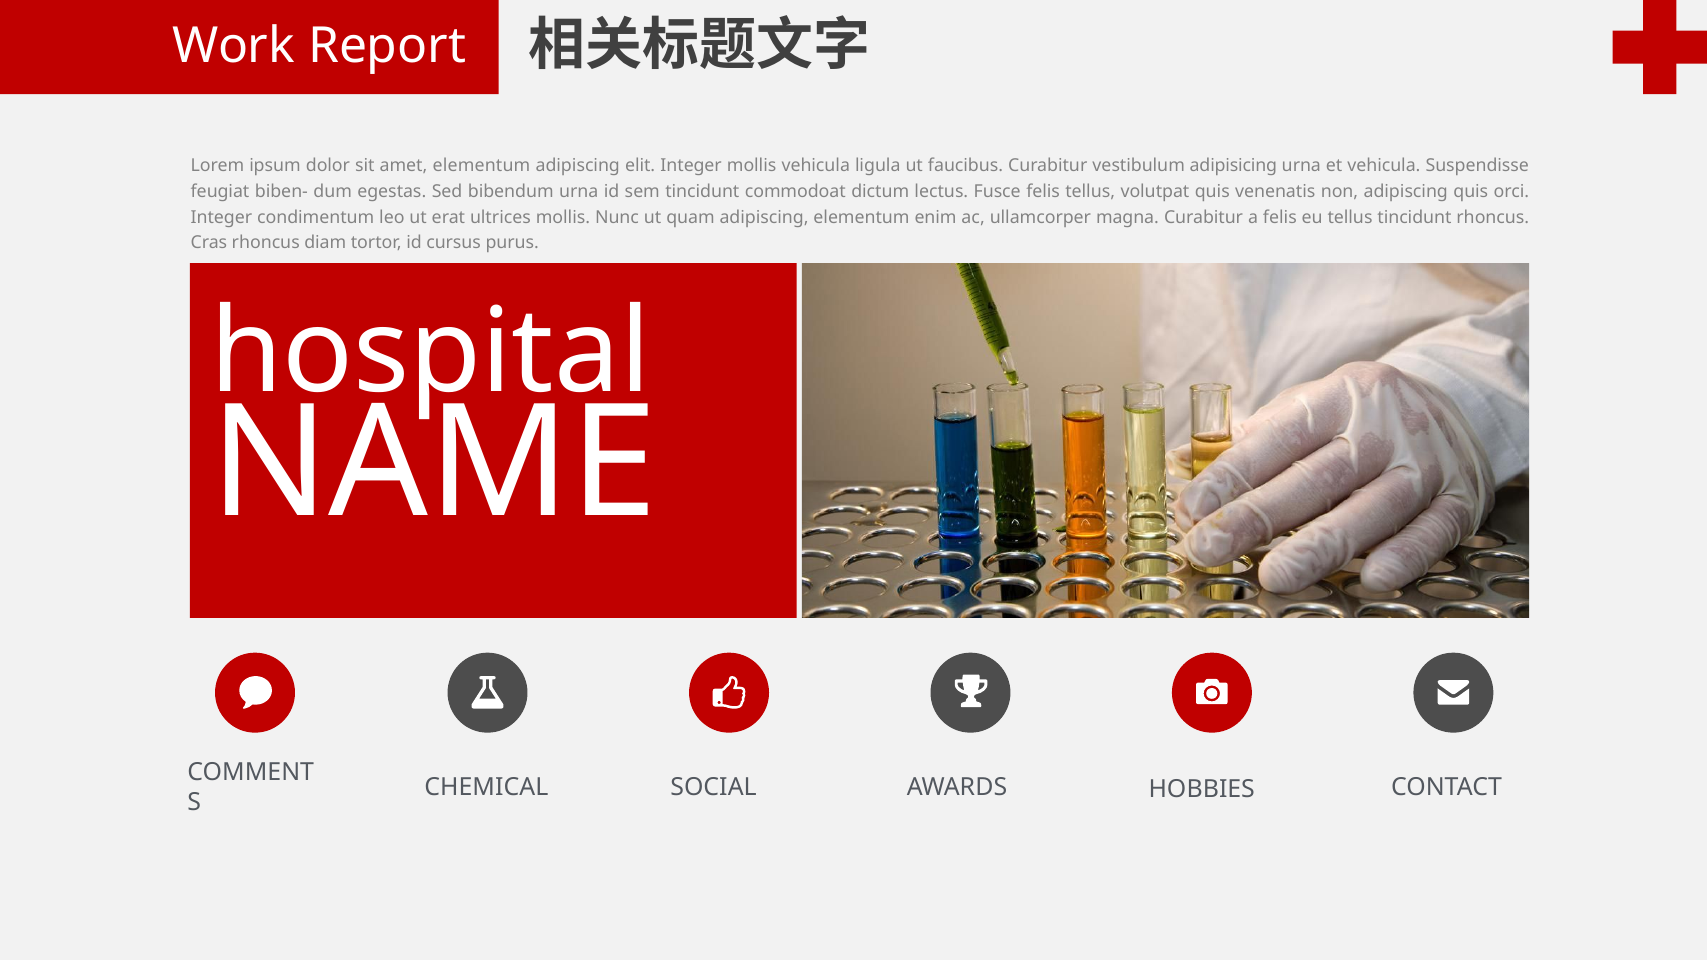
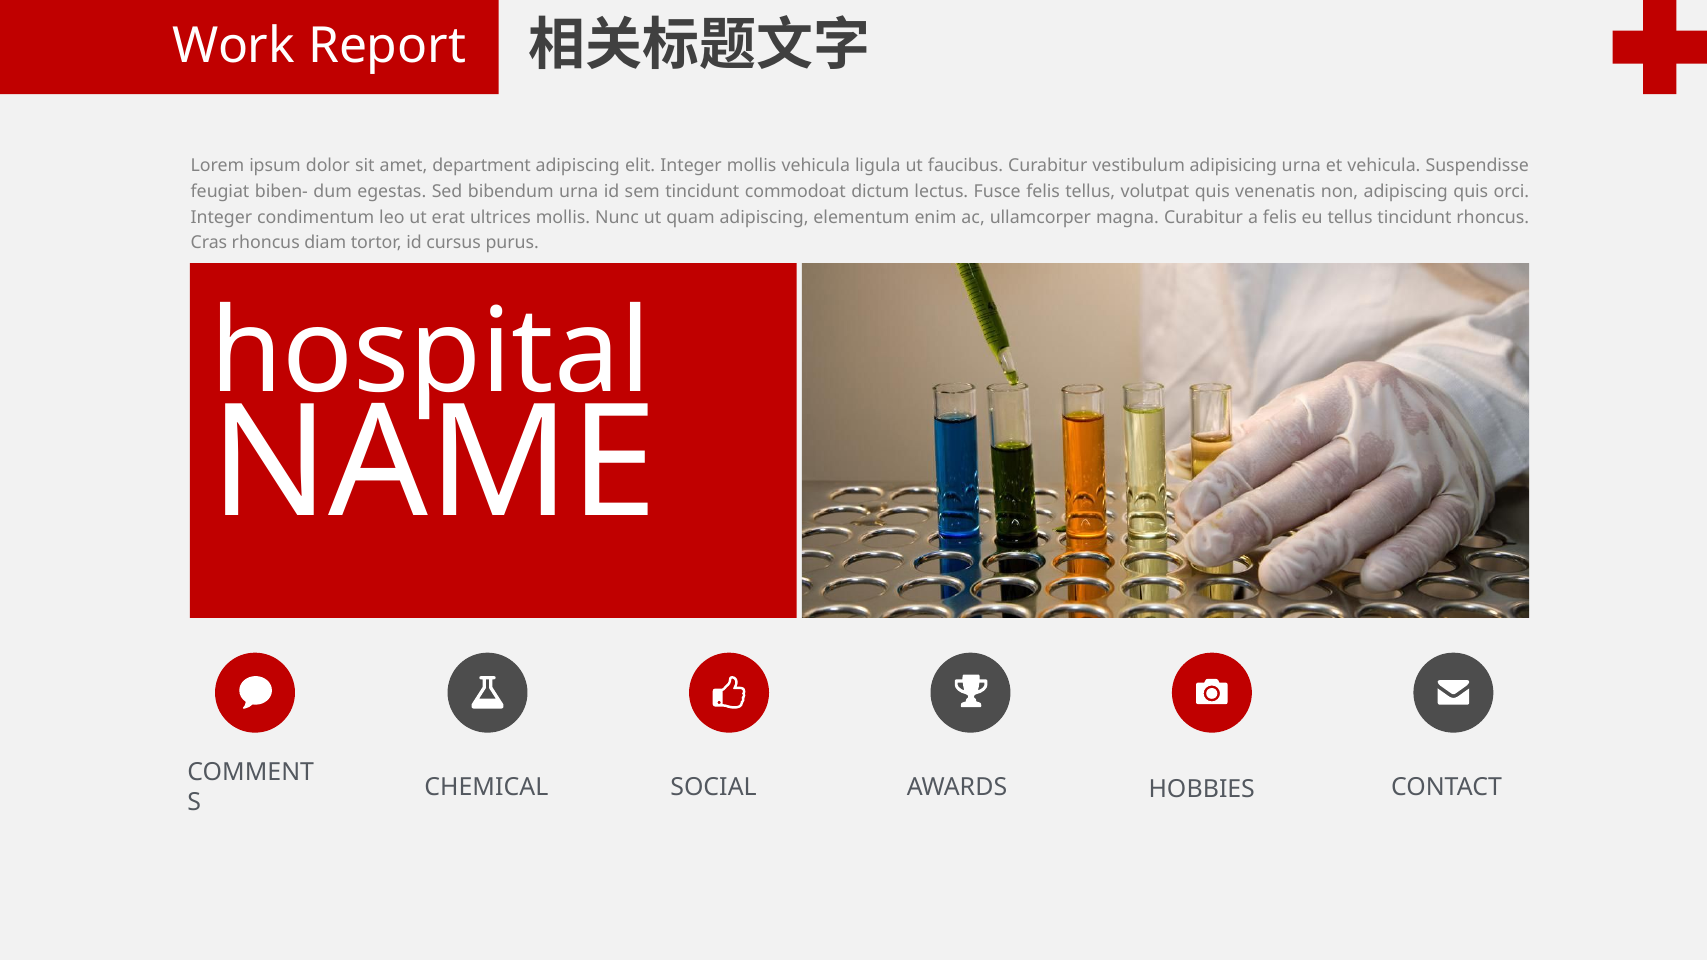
amet elementum: elementum -> department
